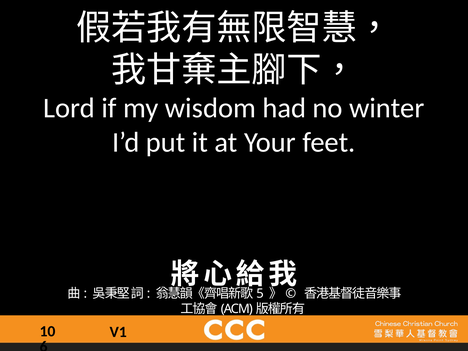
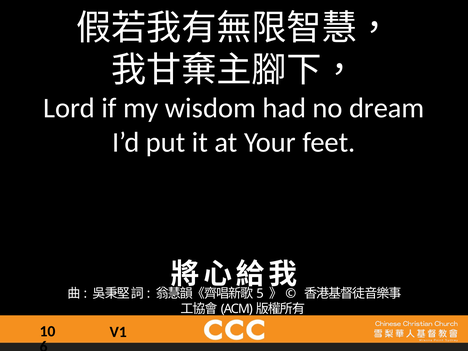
winter: winter -> dream
